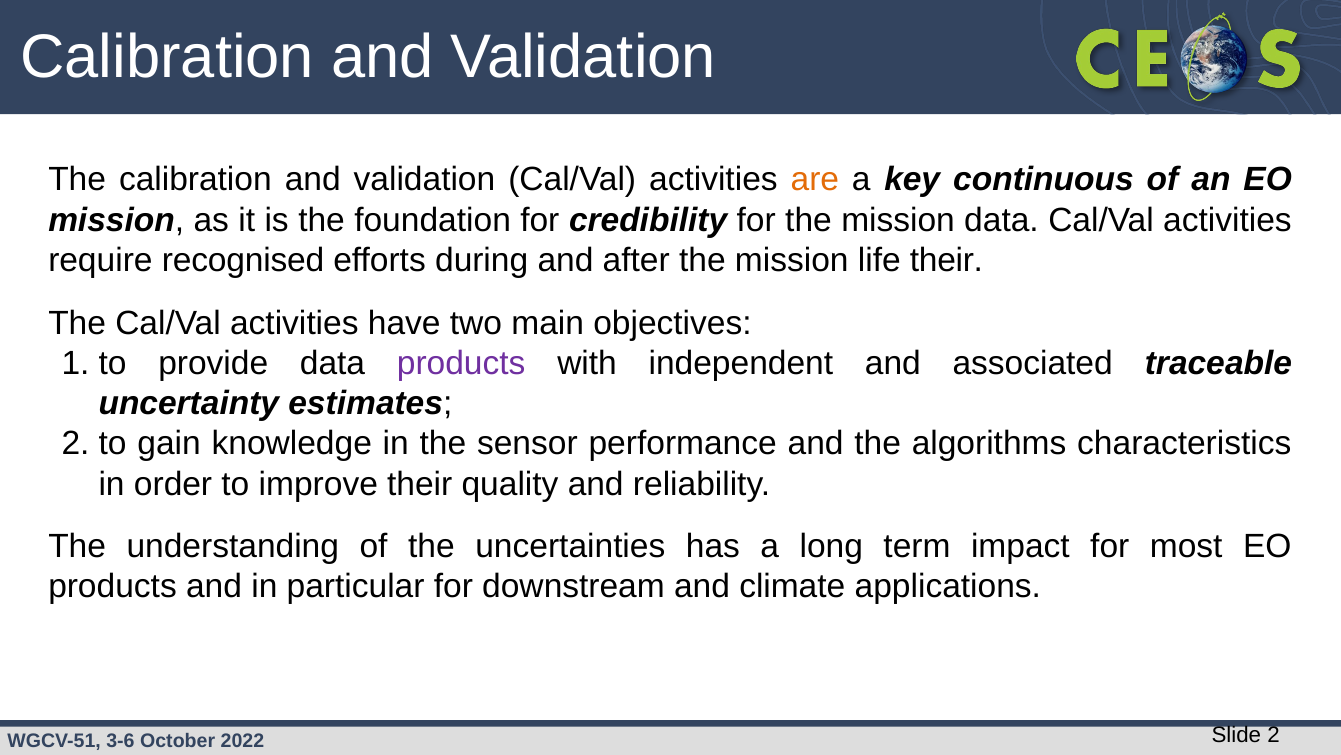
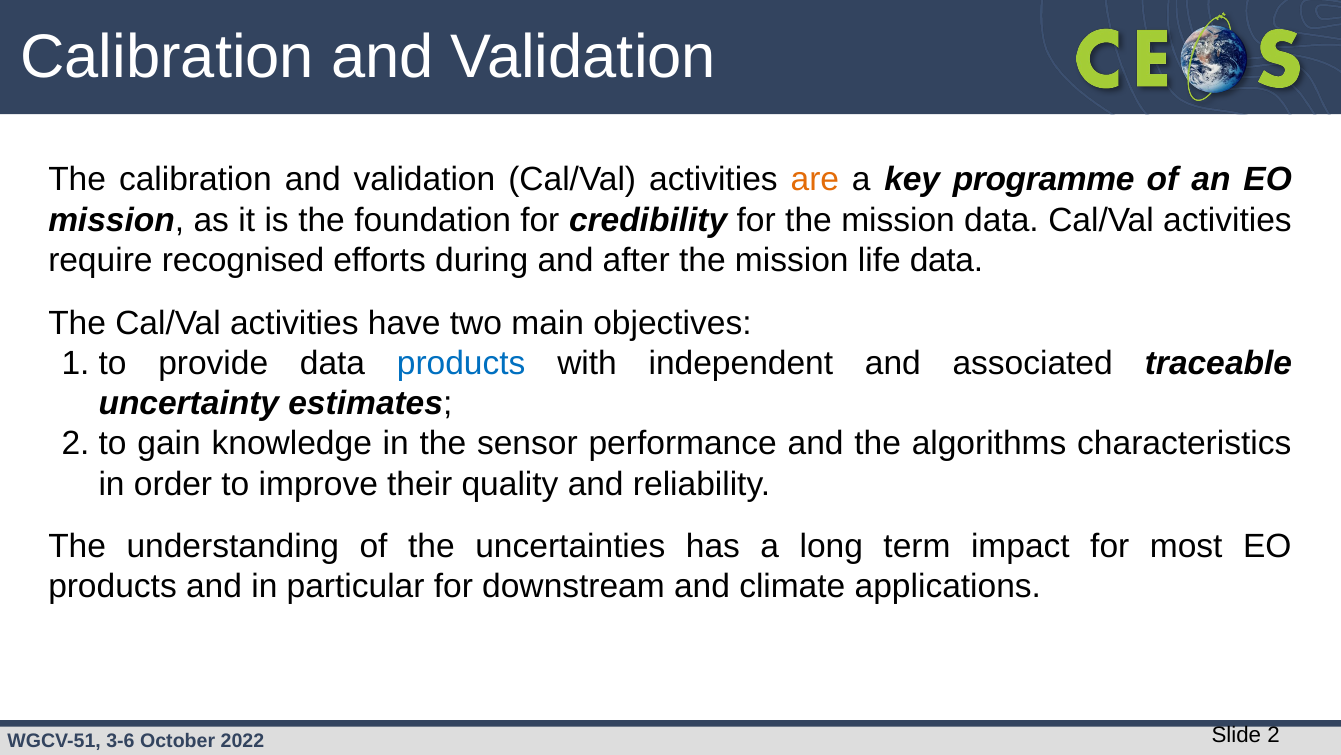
continuous: continuous -> programme
life their: their -> data
products at (461, 363) colour: purple -> blue
